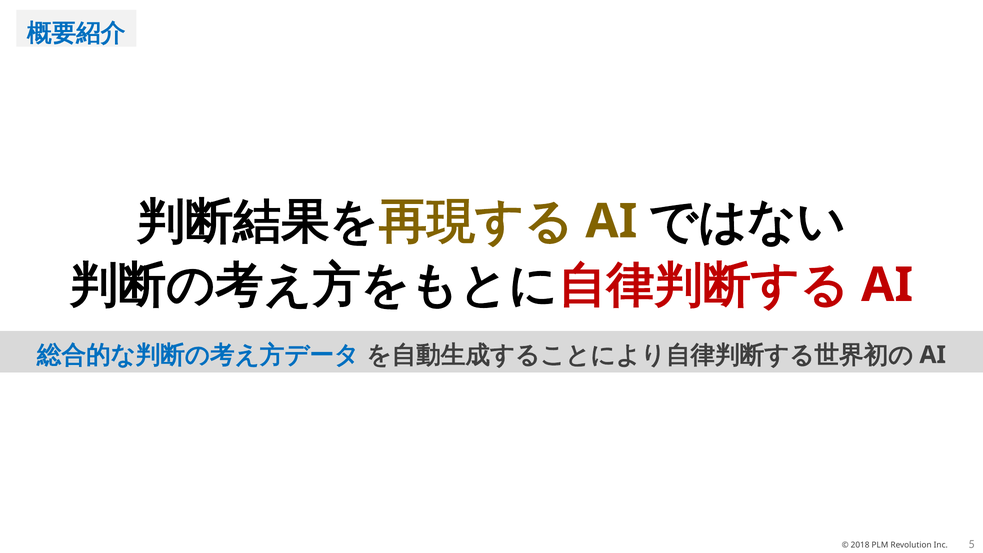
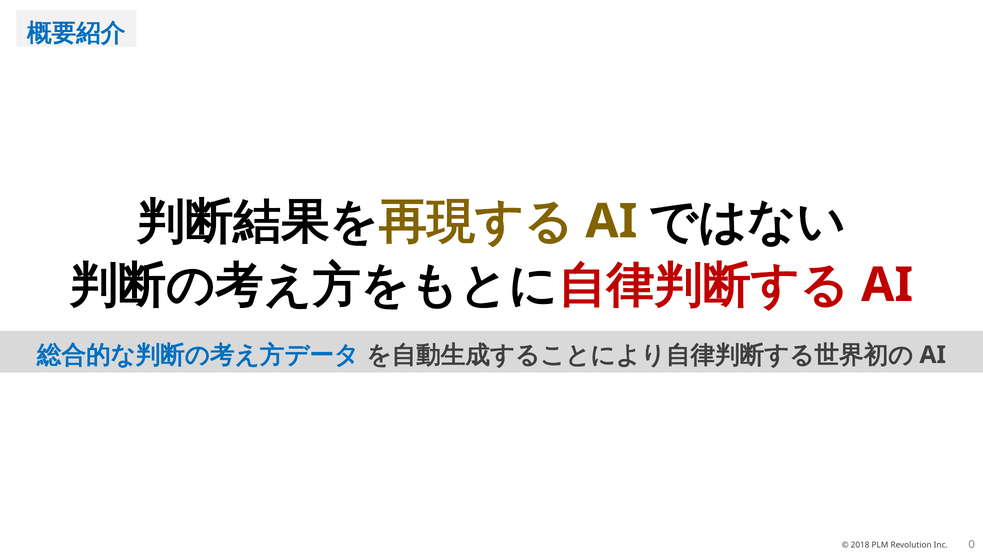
5: 5 -> 0
